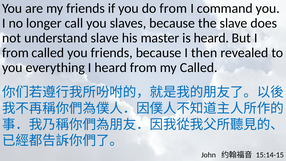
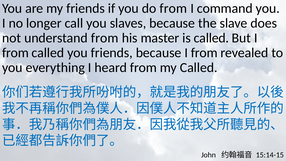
understand slave: slave -> from
is heard: heard -> called
because I then: then -> from
